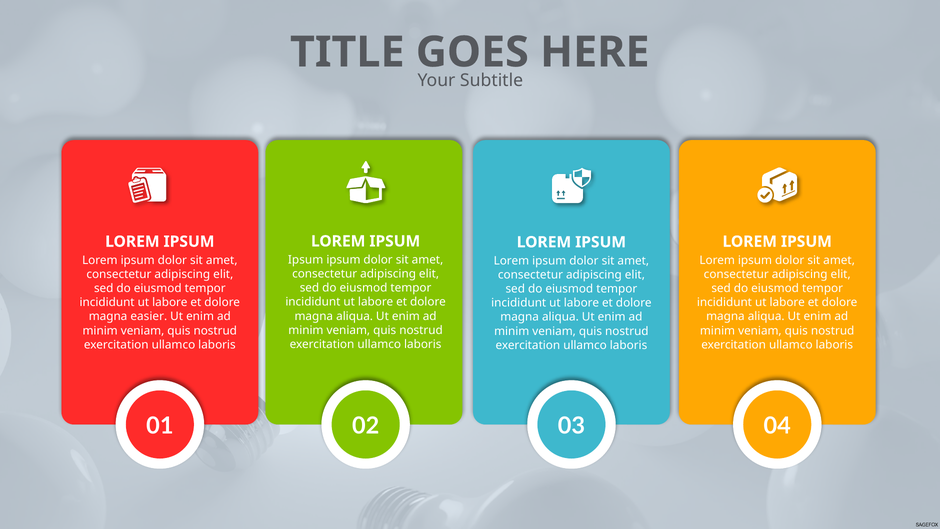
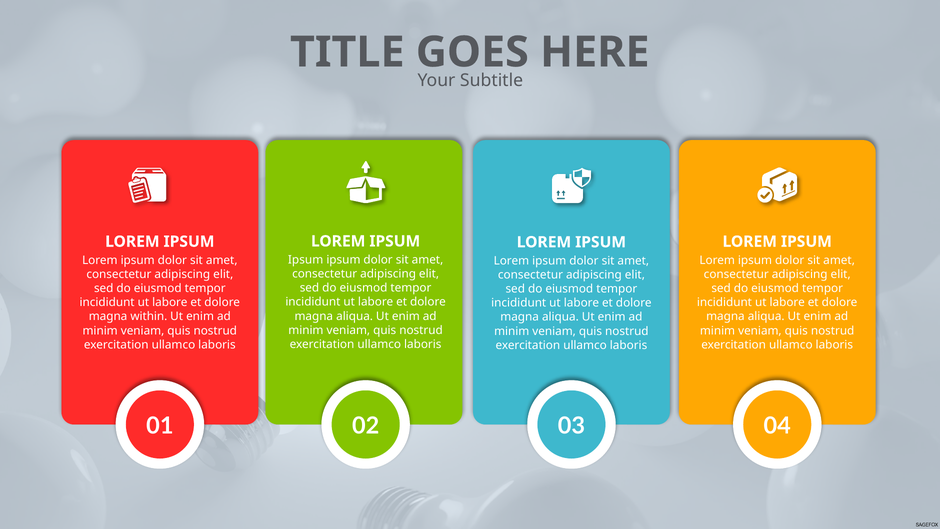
easier: easier -> within
